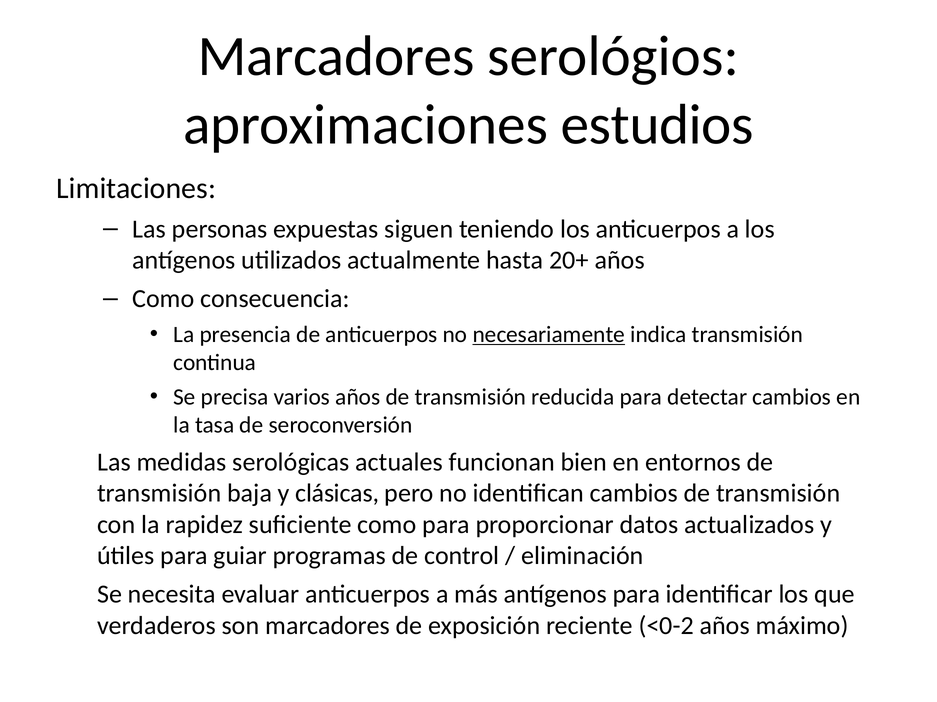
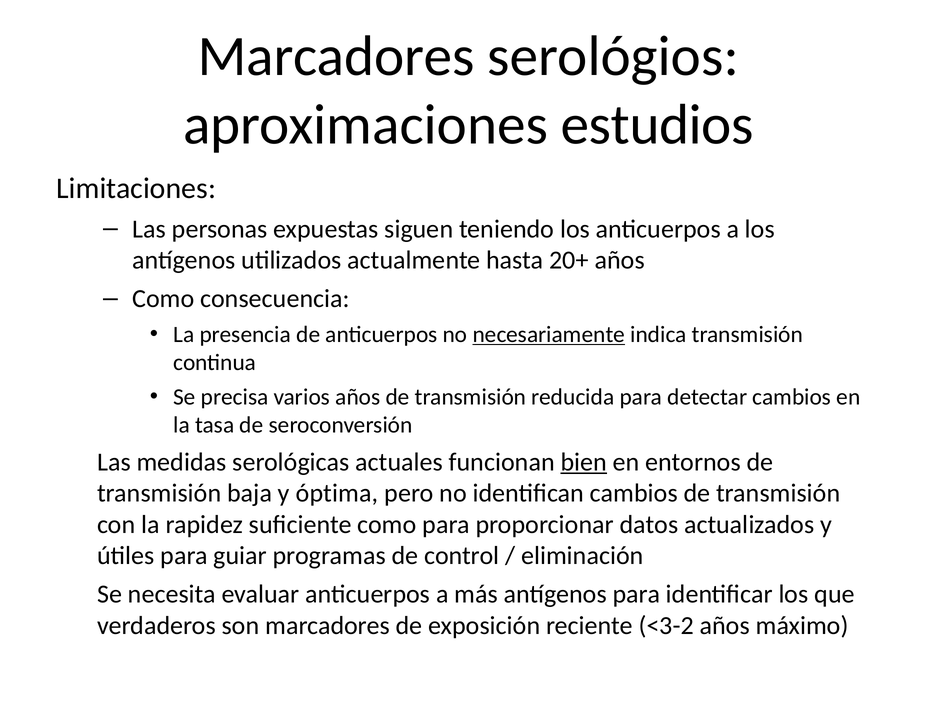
bien underline: none -> present
clásicas: clásicas -> óptima
<0-2: <0-2 -> <3-2
